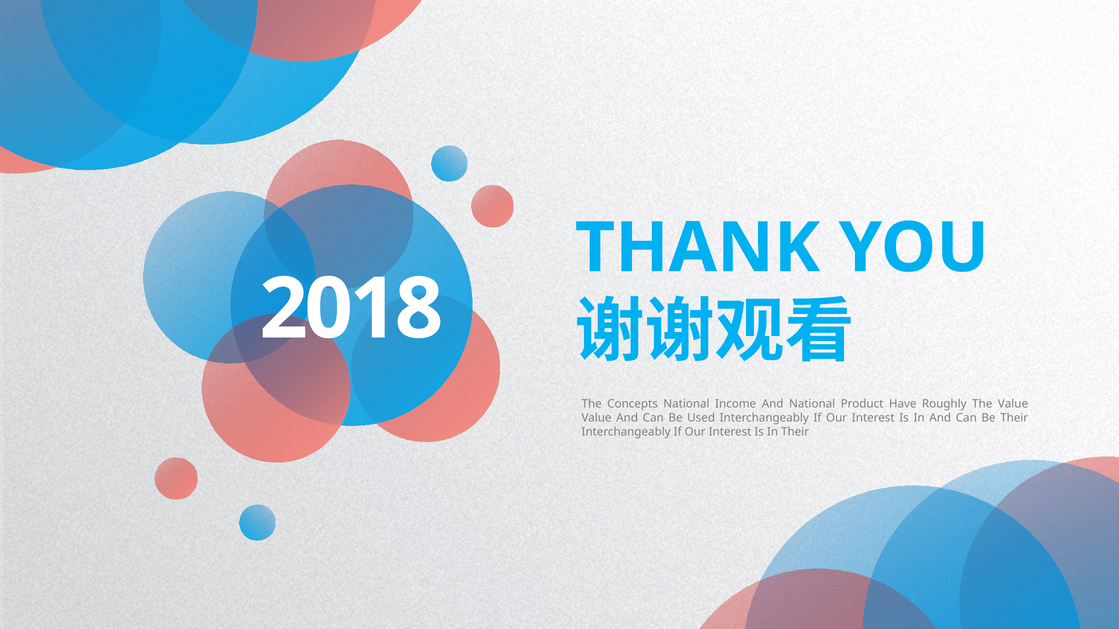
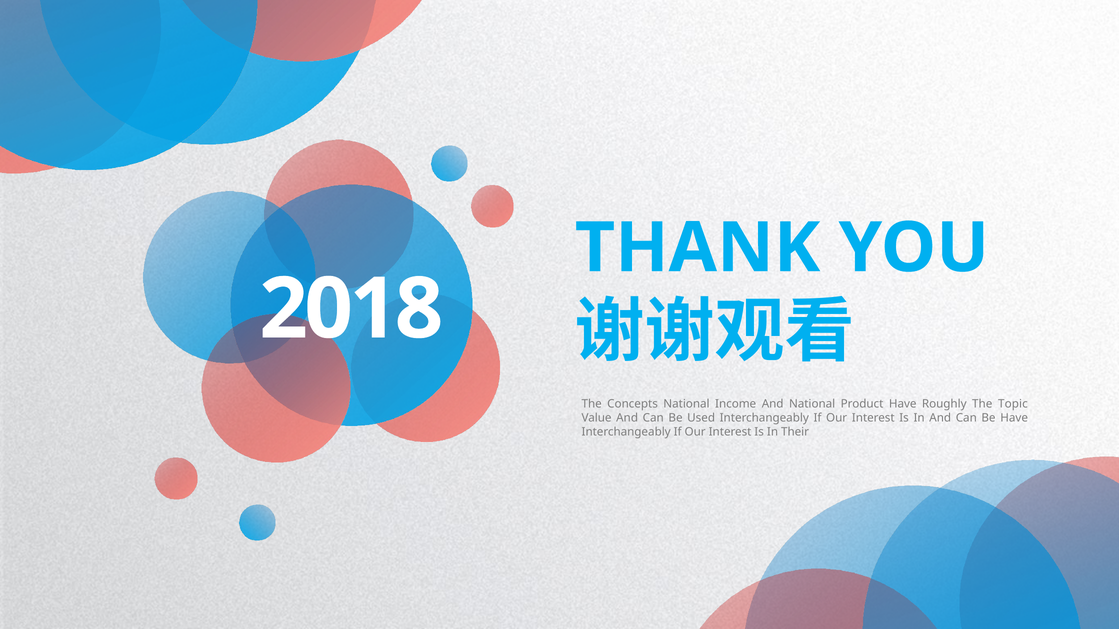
The Value: Value -> Topic
Be Their: Their -> Have
